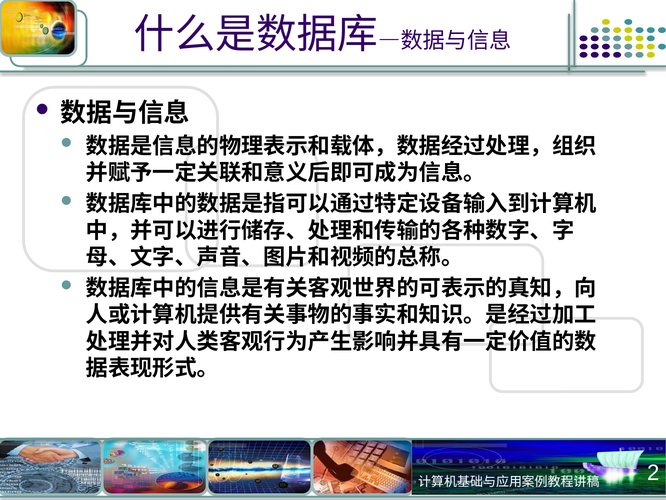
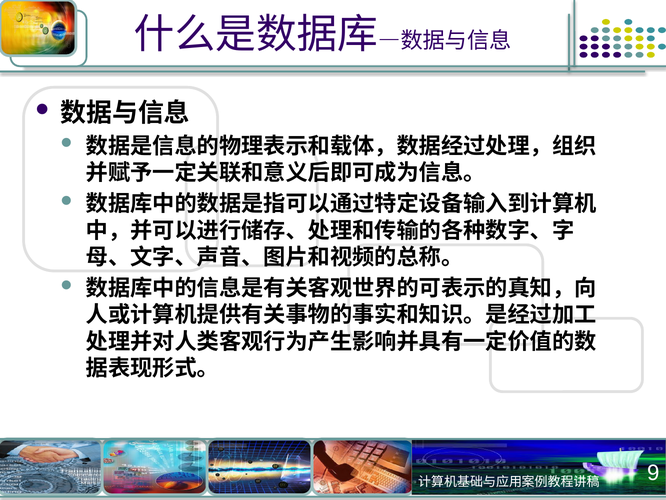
2: 2 -> 9
